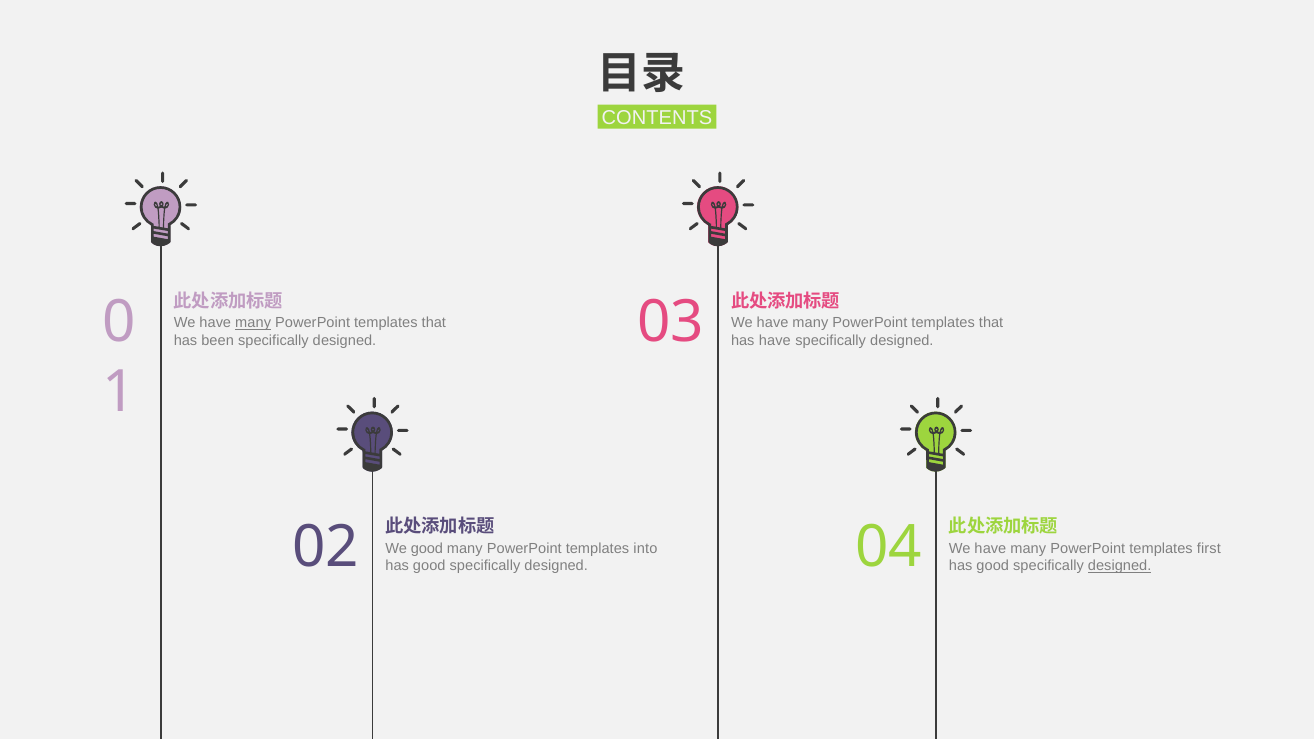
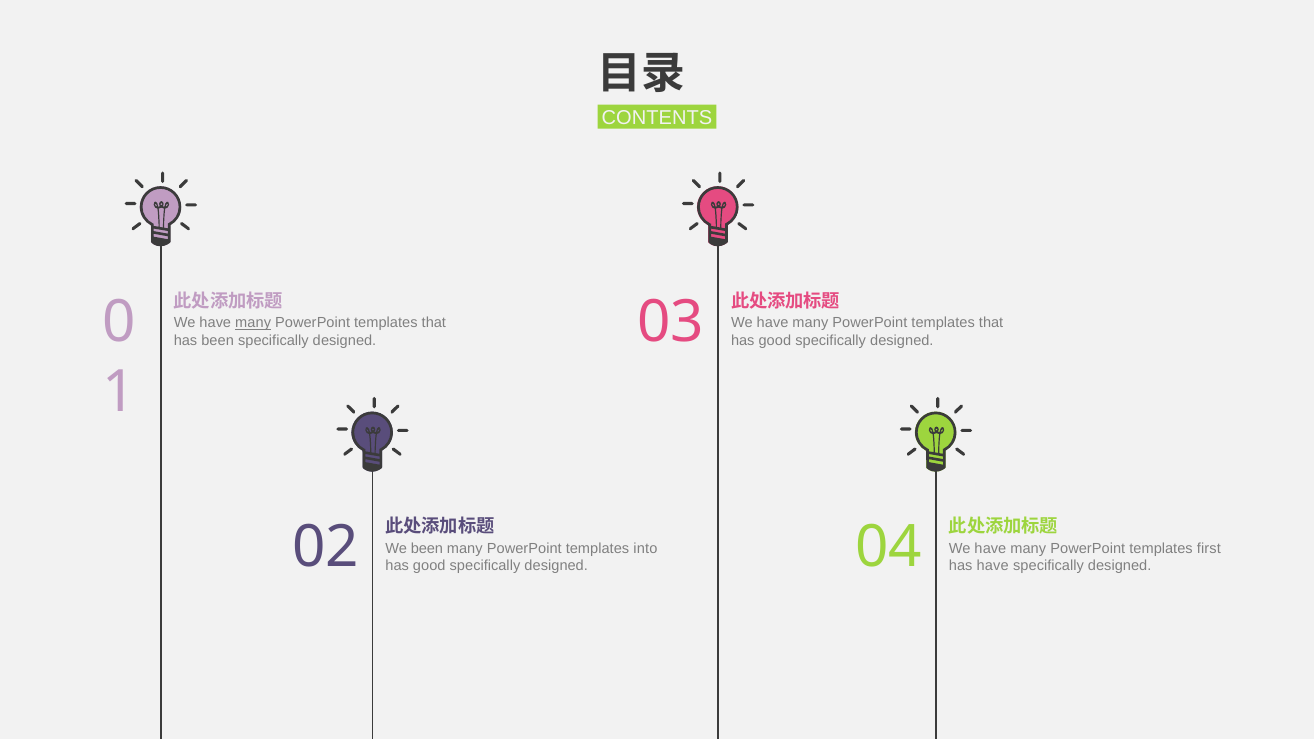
have at (775, 341): have -> good
We good: good -> been
good at (993, 566): good -> have
designed at (1120, 566) underline: present -> none
